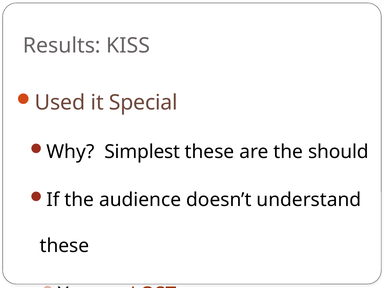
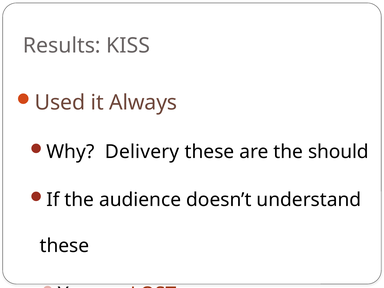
Special: Special -> Always
Simplest: Simplest -> Delivery
